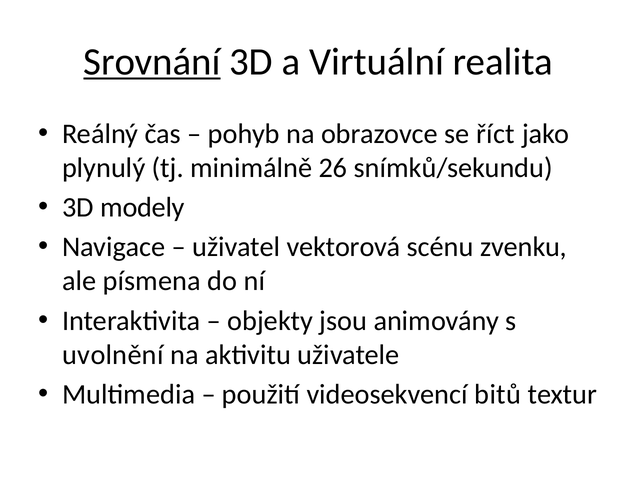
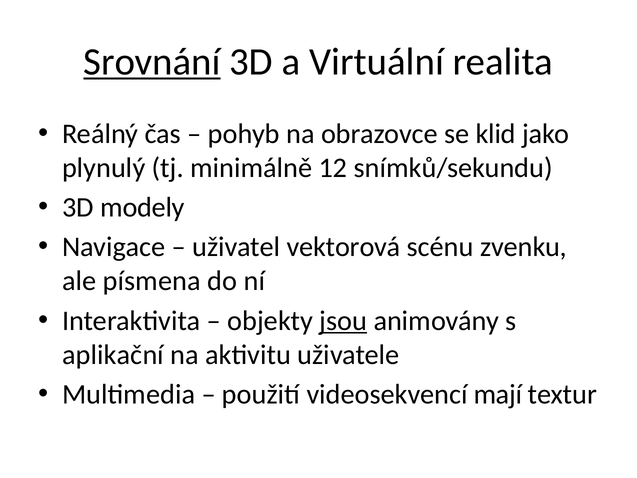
říct: říct -> klid
26: 26 -> 12
jsou underline: none -> present
uvolnění: uvolnění -> aplikační
bitů: bitů -> mají
